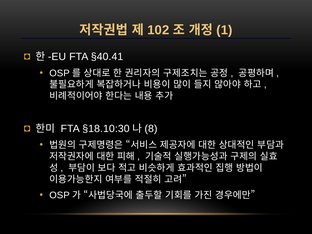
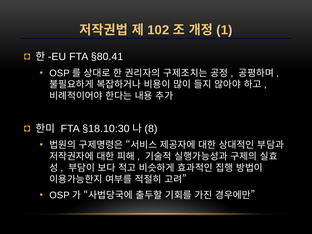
§40.41: §40.41 -> §80.41
